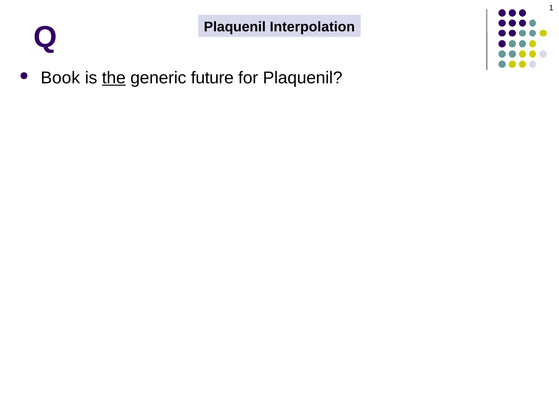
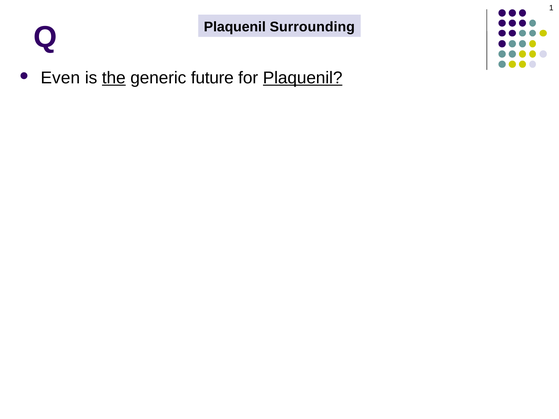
Interpolation: Interpolation -> Surrounding
Book: Book -> Even
Plaquenil at (303, 78) underline: none -> present
